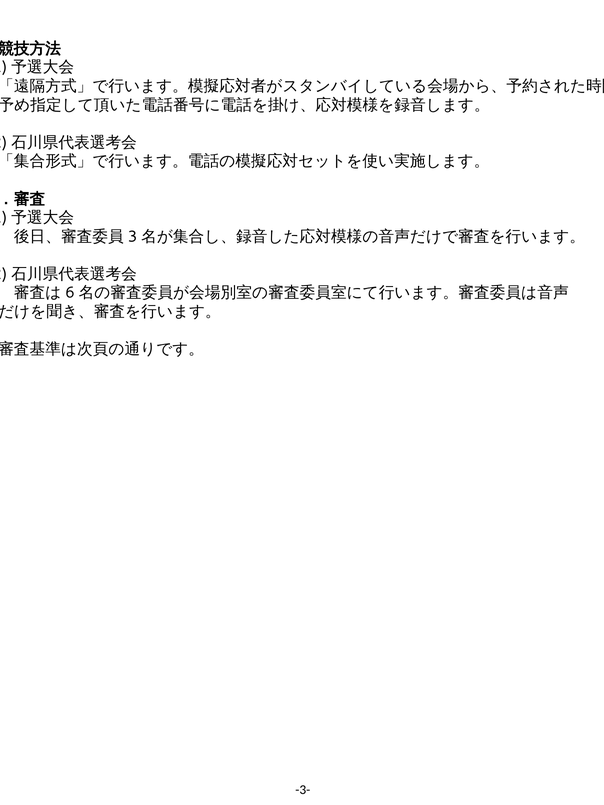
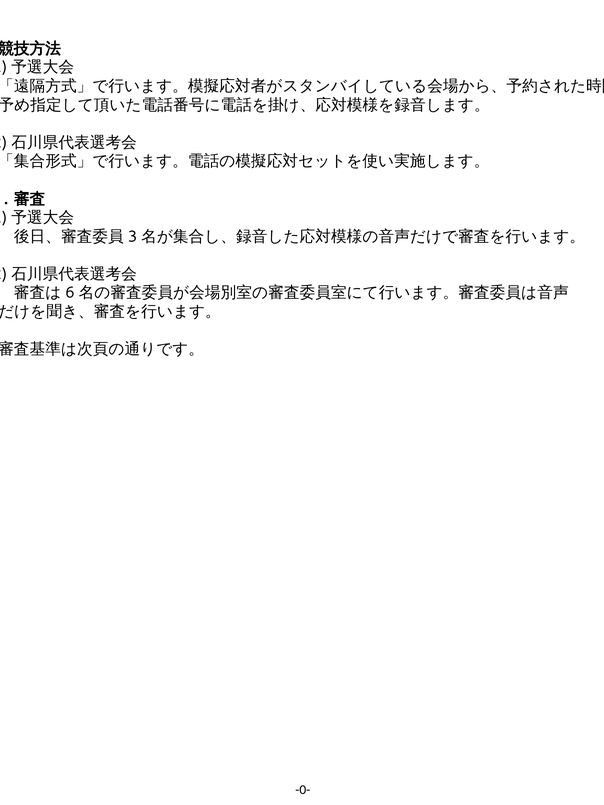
-3-: -3- -> -0-
